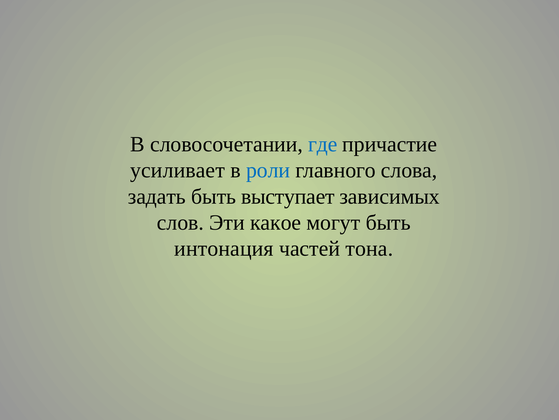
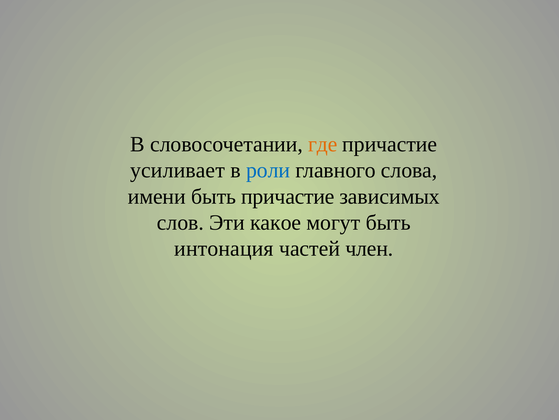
где colour: blue -> orange
задать: задать -> имени
быть выступает: выступает -> причастие
тона: тона -> член
